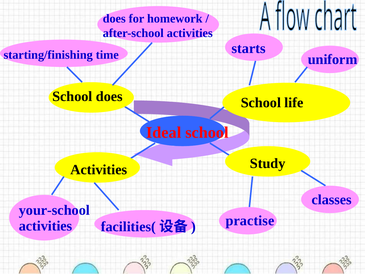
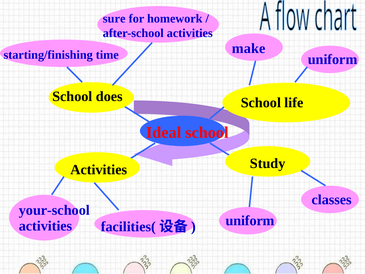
does at (114, 19): does -> sure
starts: starts -> make
practise at (250, 220): practise -> uniform
